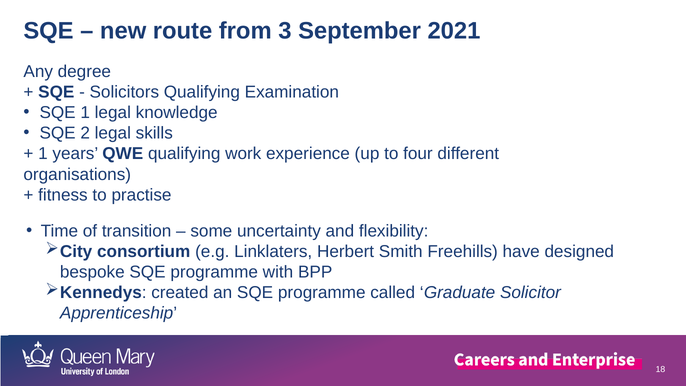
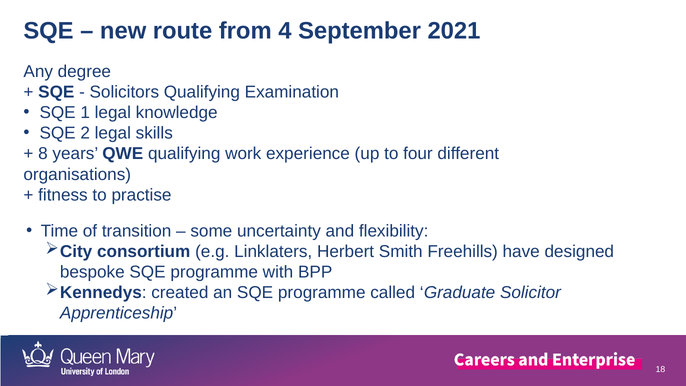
3: 3 -> 4
1 at (43, 154): 1 -> 8
